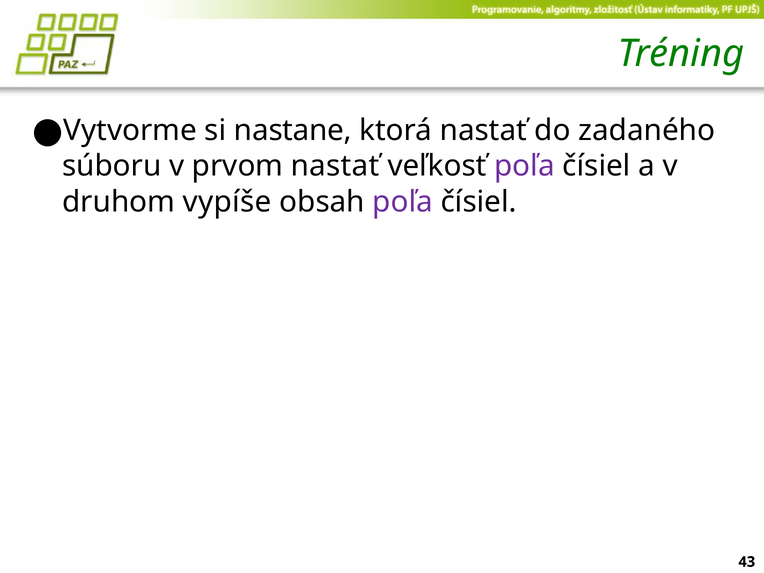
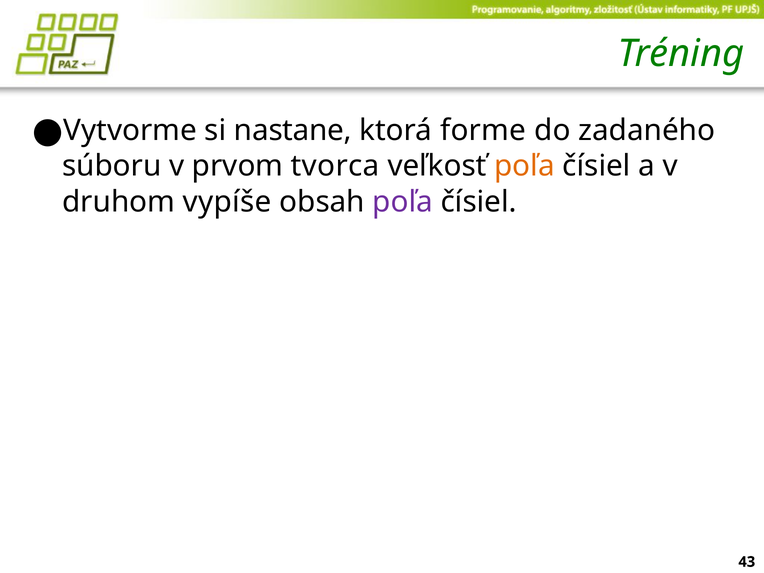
ktorá nastať: nastať -> forme
prvom nastať: nastať -> tvorca
poľa at (524, 166) colour: purple -> orange
